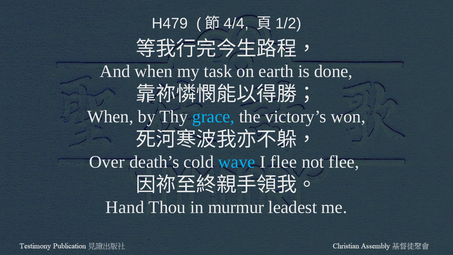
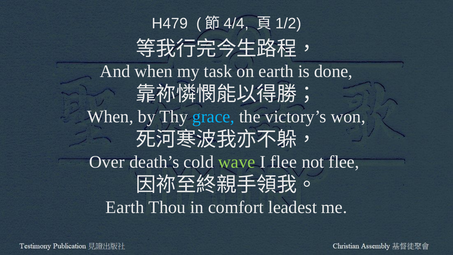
wave colour: light blue -> light green
Hand at (125, 207): Hand -> Earth
murmur: murmur -> comfort
